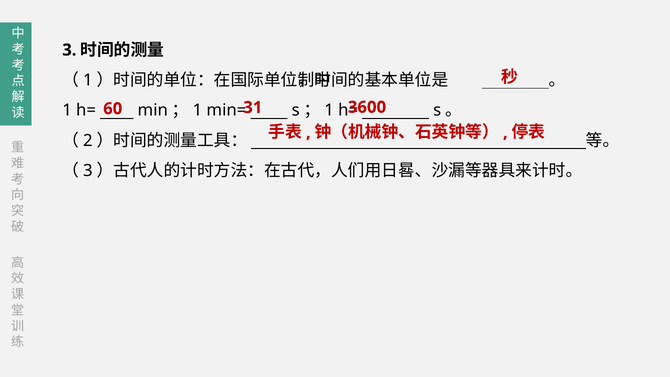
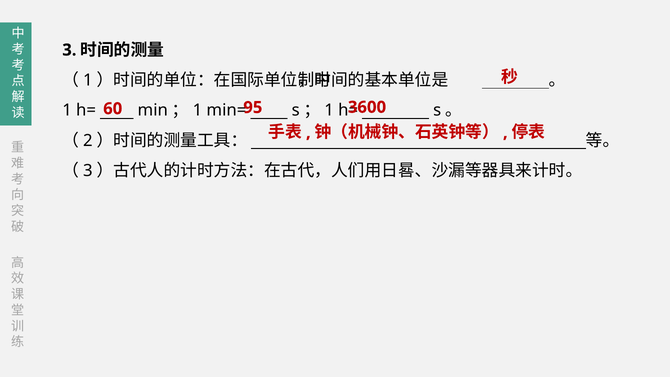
31: 31 -> 95
